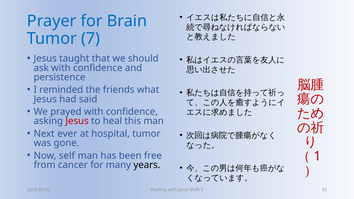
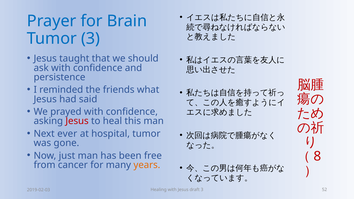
Tumor 7: 7 -> 3
self: self -> just
1: 1 -> 8
years colour: black -> orange
